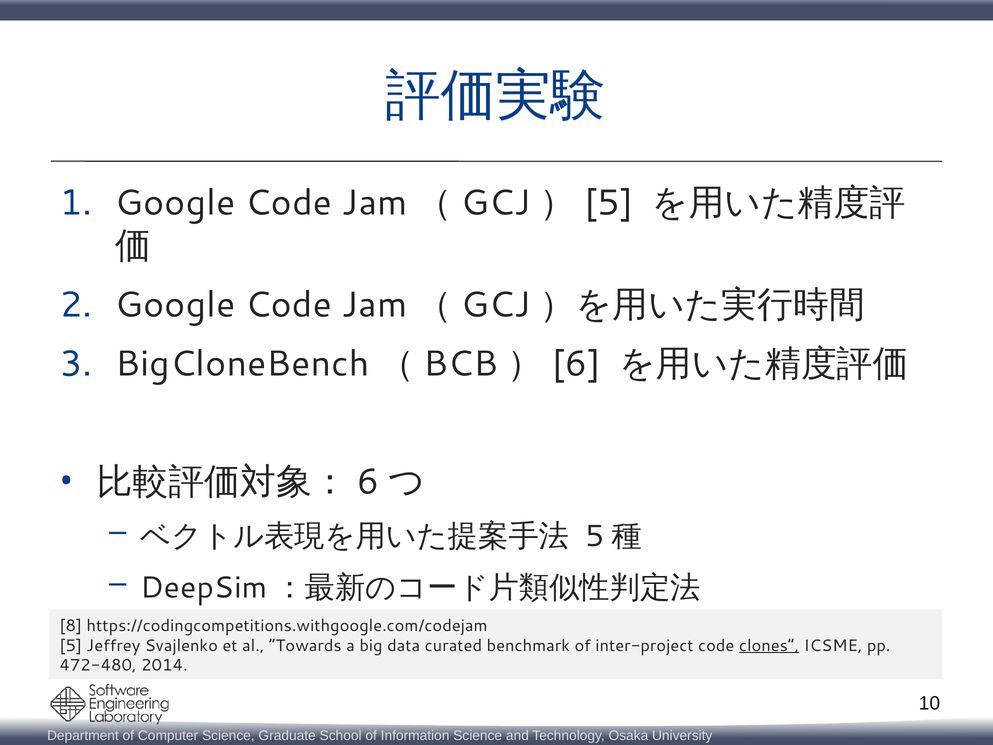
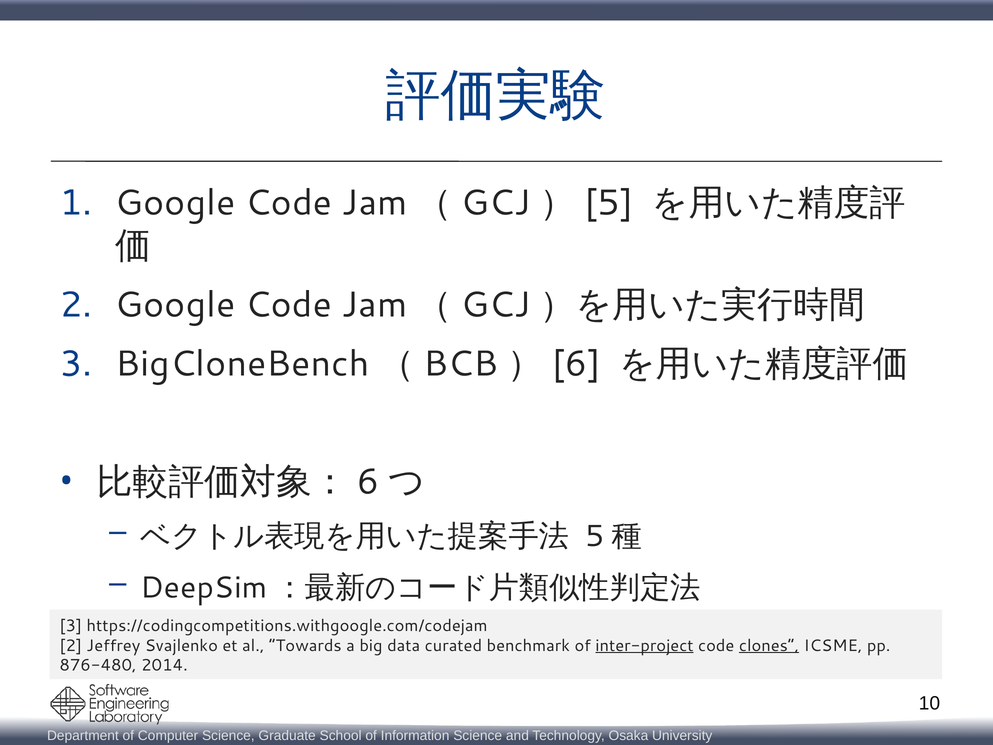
8 at (71, 625): 8 -> 3
5 at (71, 645): 5 -> 2
inter-project underline: none -> present
472-480: 472-480 -> 876-480
